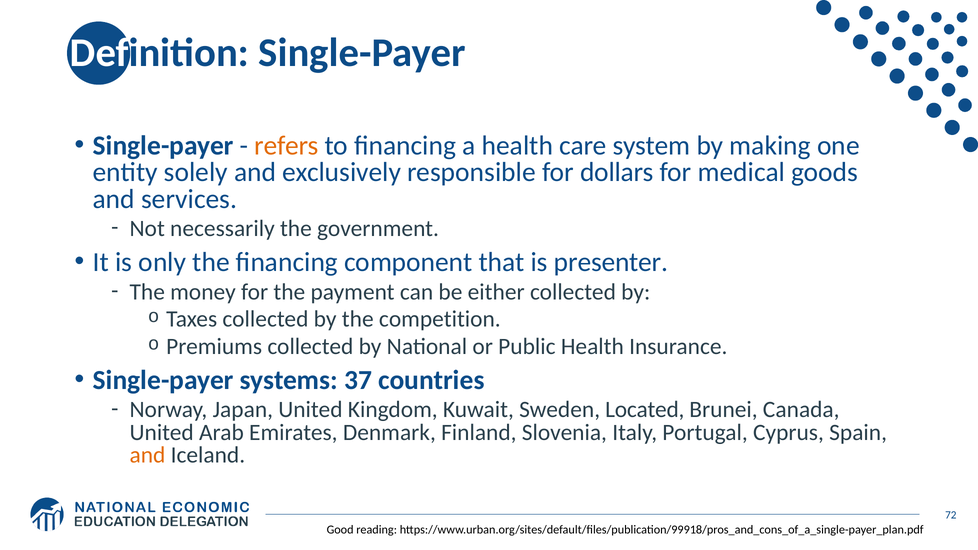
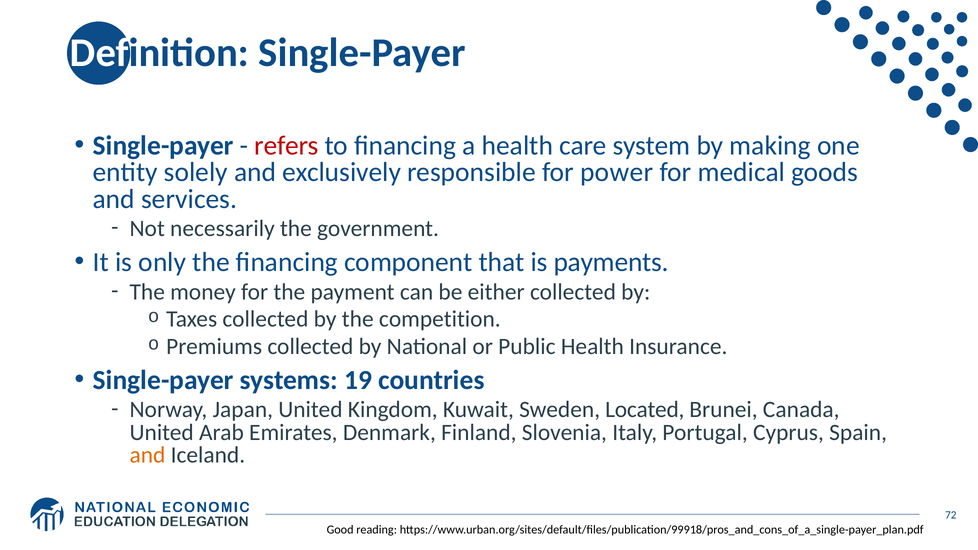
refers colour: orange -> red
dollars: dollars -> power
presenter: presenter -> payments
37: 37 -> 19
